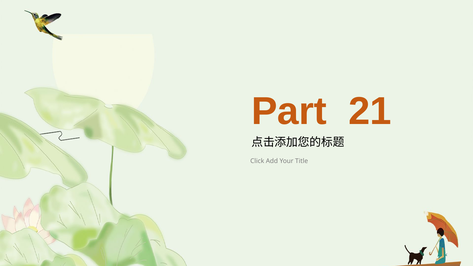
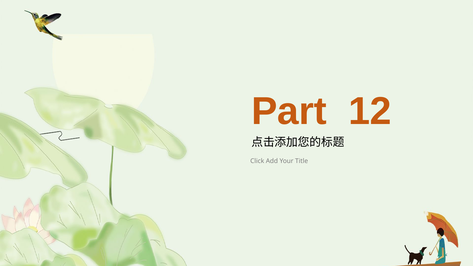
21: 21 -> 12
